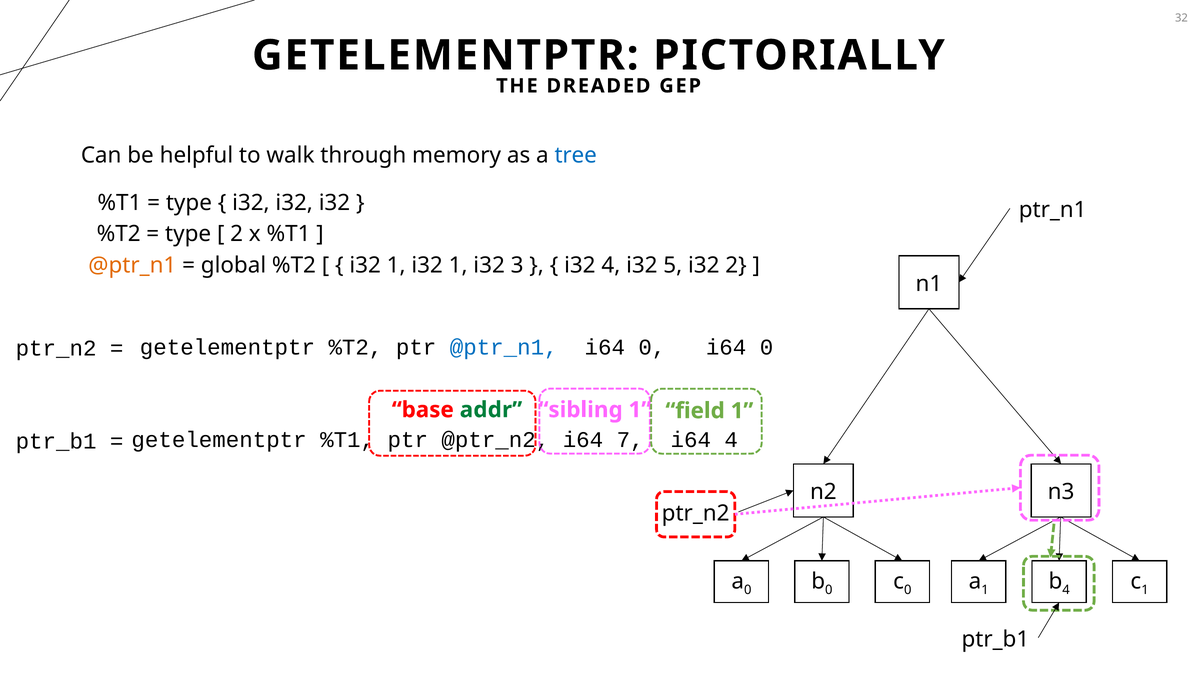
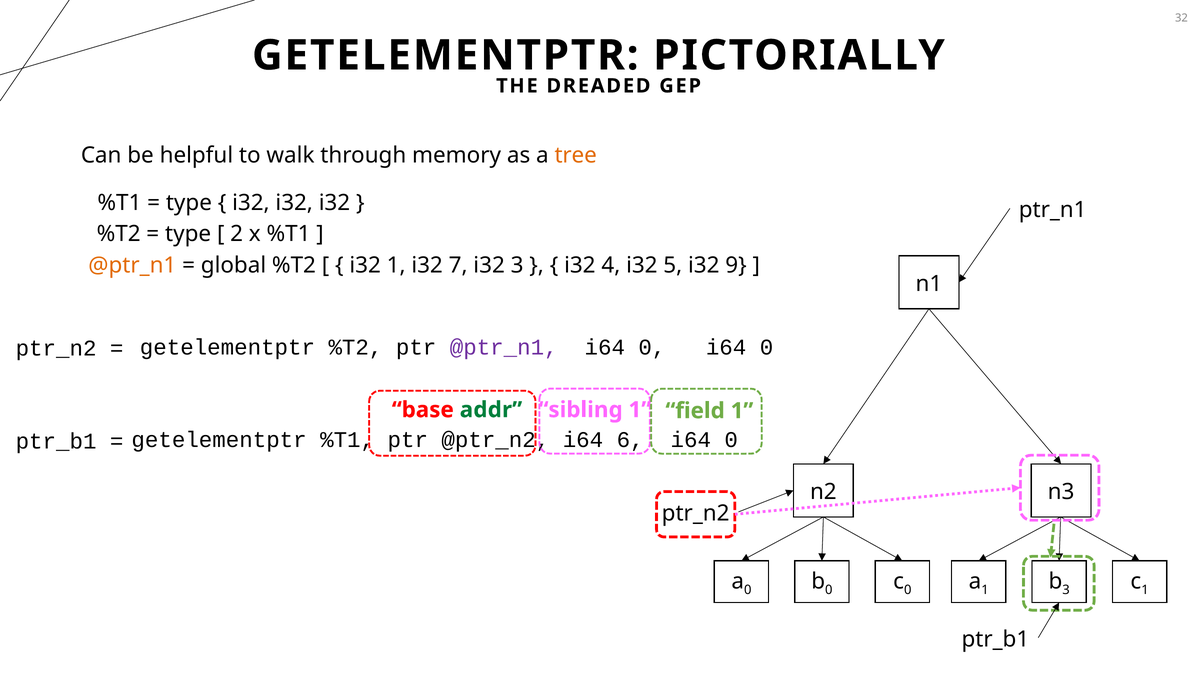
tree colour: blue -> orange
1 i32 1: 1 -> 7
i32 2: 2 -> 9
@ptr_n1 at (504, 347) colour: blue -> purple
7: 7 -> 6
4 at (731, 440): 4 -> 0
4 at (1066, 590): 4 -> 3
